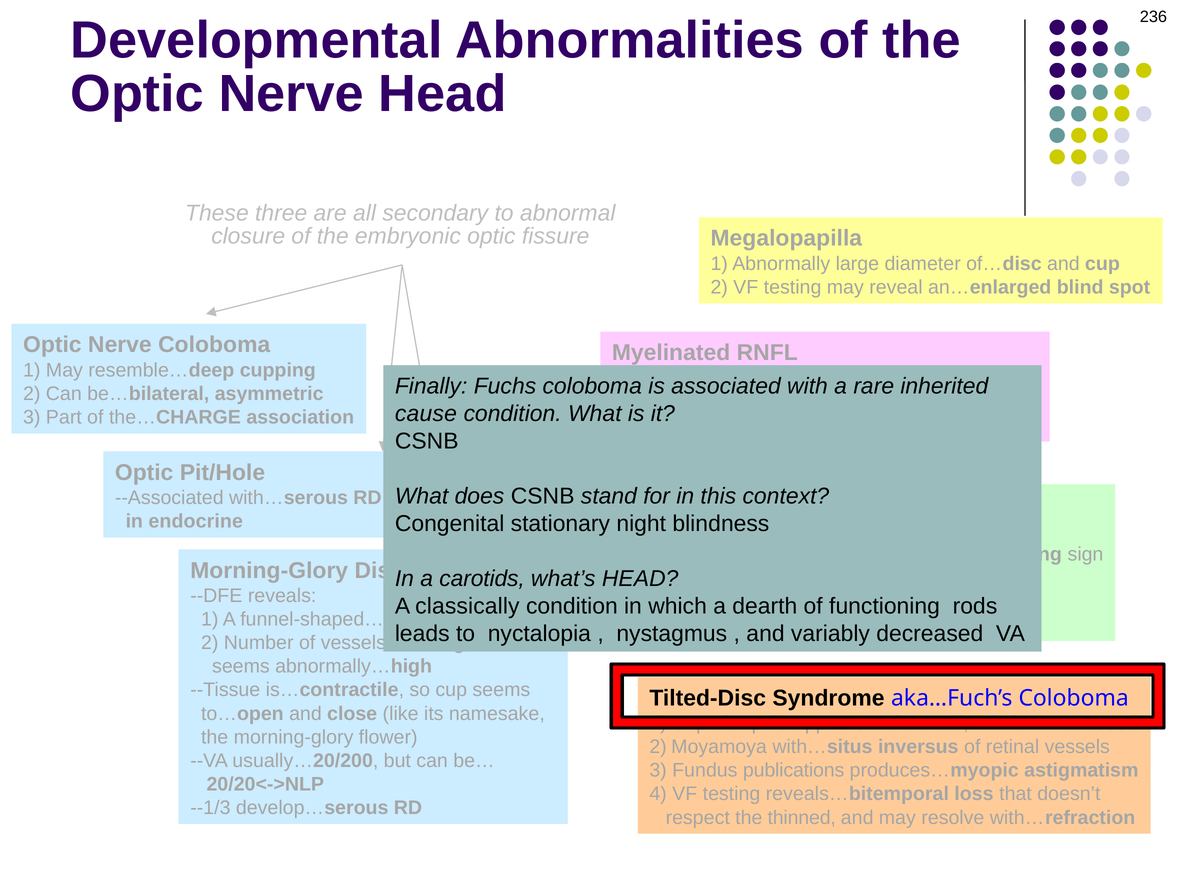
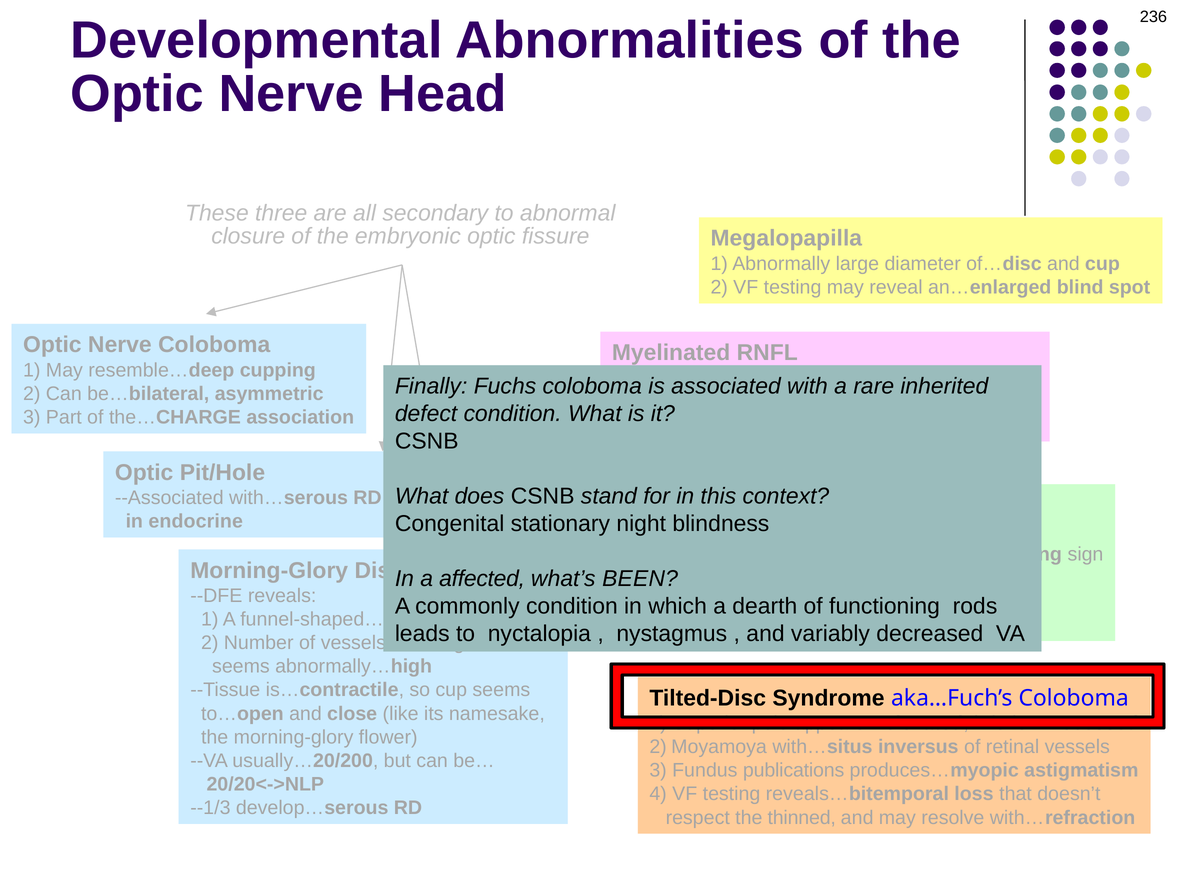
cause: cause -> defect
carotids: carotids -> affected
what’s HEAD: HEAD -> BEEN
classically: classically -> commonly
